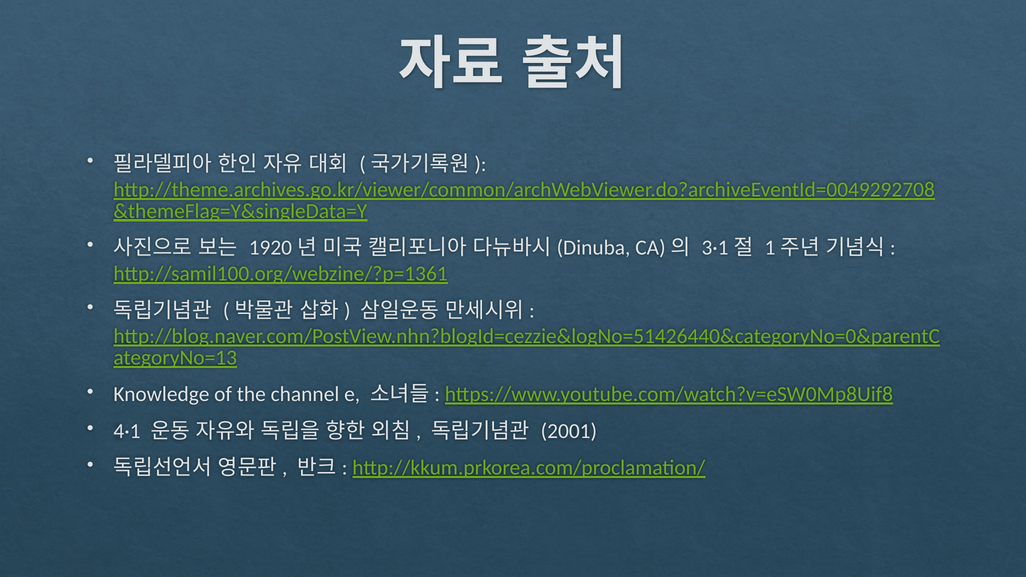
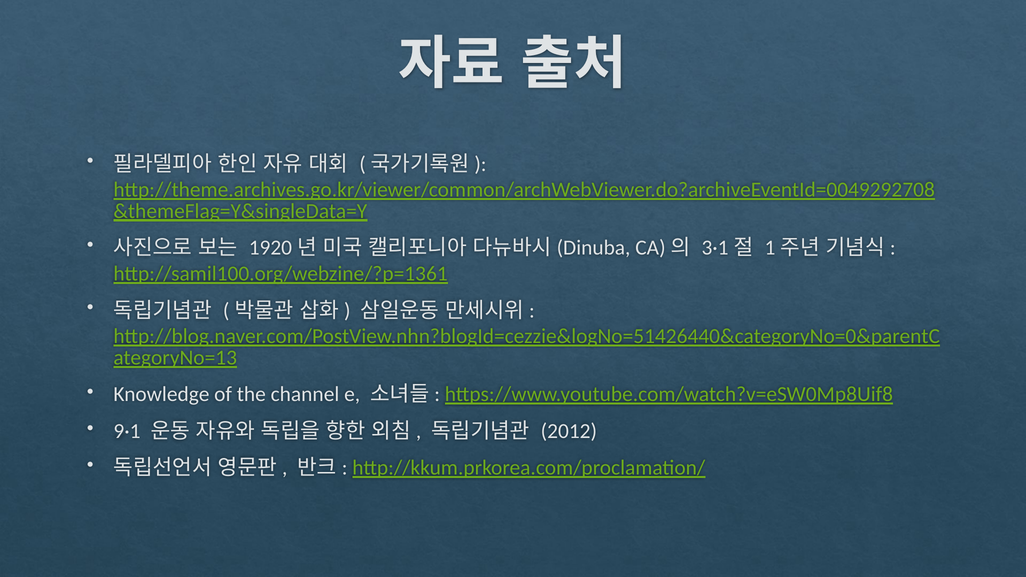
4·1: 4·1 -> 9·1
2001: 2001 -> 2012
